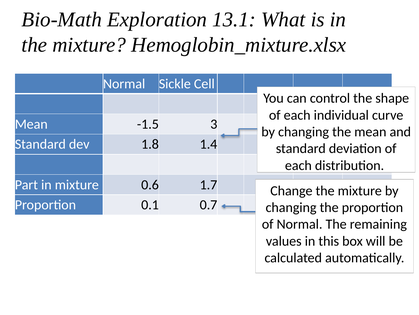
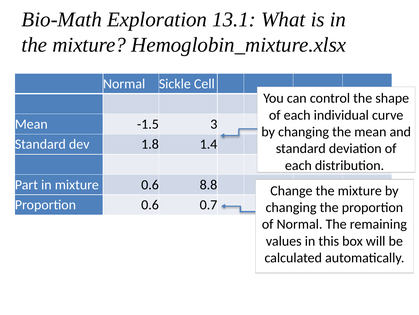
1.7: 1.7 -> 8.8
Proportion 0.1: 0.1 -> 0.6
